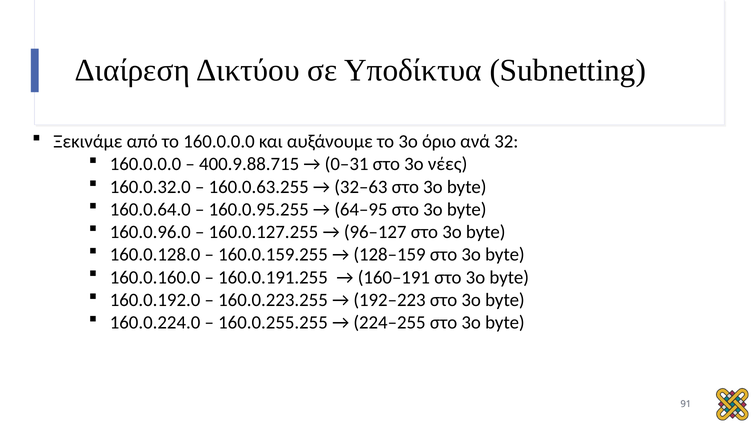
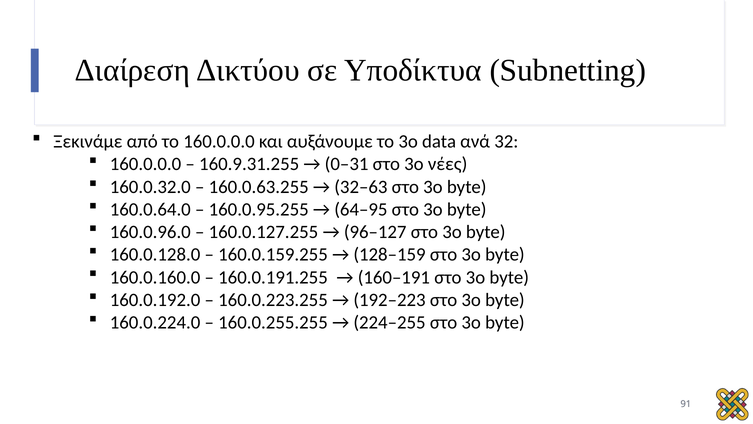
όριο: όριο -> data
400.9.88.715: 400.9.88.715 -> 160.9.31.255
